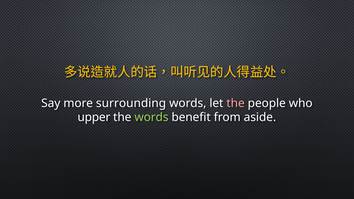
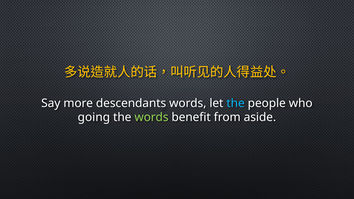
surrounding: surrounding -> descendants
the at (236, 103) colour: pink -> light blue
upper: upper -> going
